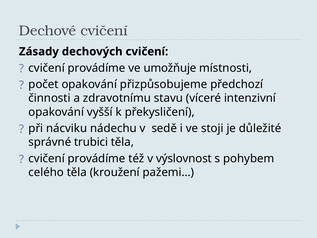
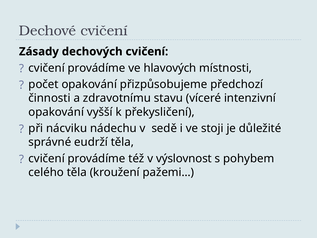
umožňuje: umožňuje -> hlavových
trubici: trubici -> eudrží
